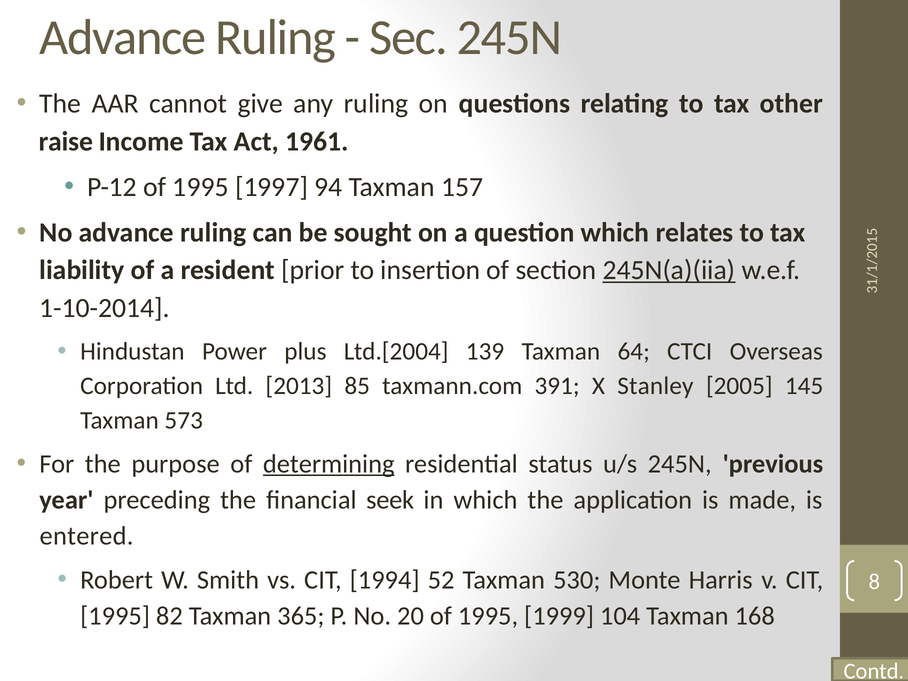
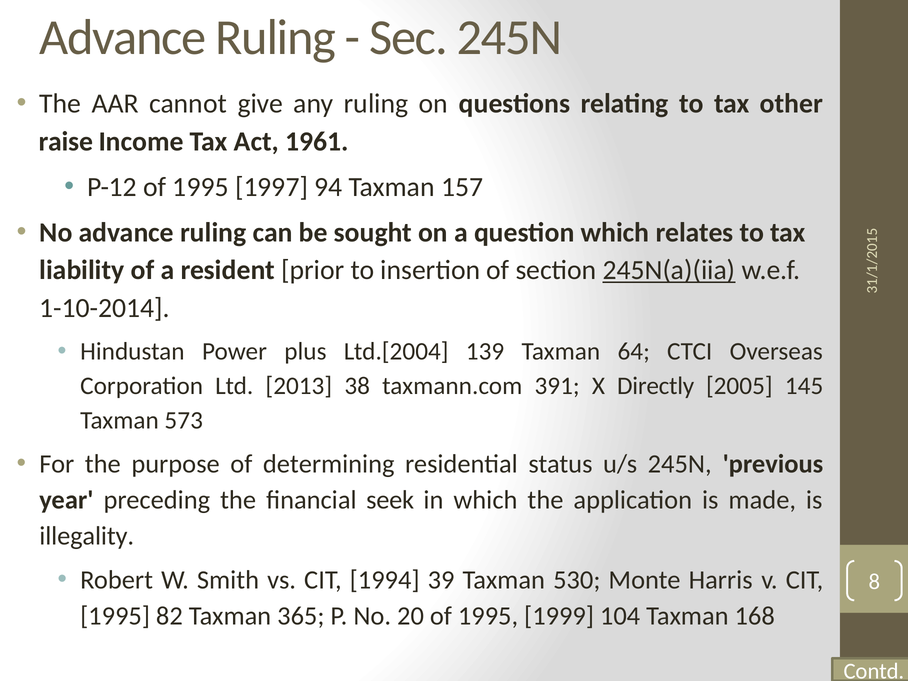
85: 85 -> 38
Stanley: Stanley -> Directly
determining underline: present -> none
entered: entered -> illegality
52: 52 -> 39
